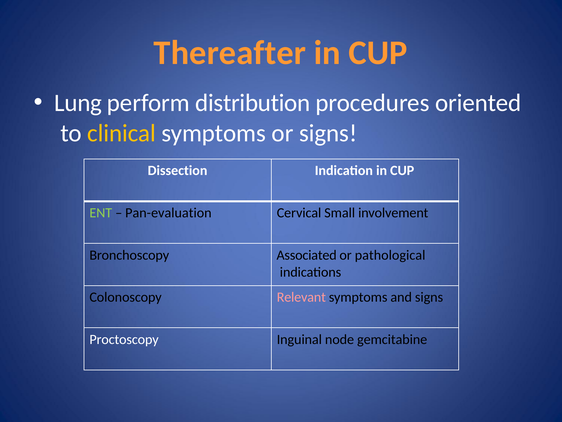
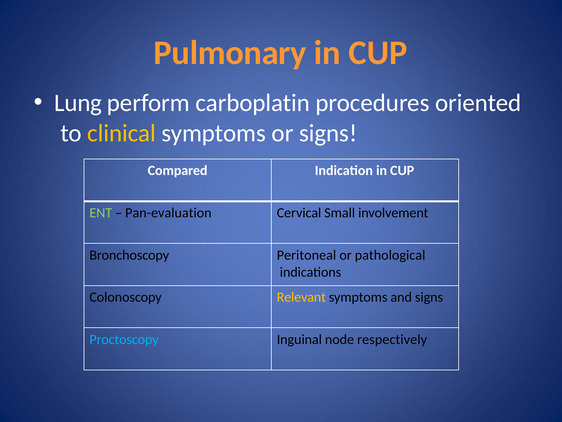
Thereafter: Thereafter -> Pulmonary
distribution: distribution -> carboplatin
Dissection: Dissection -> Compared
Associated: Associated -> Peritoneal
Relevant colour: pink -> yellow
Proctoscopy colour: white -> light blue
gemcitabine: gemcitabine -> respectively
